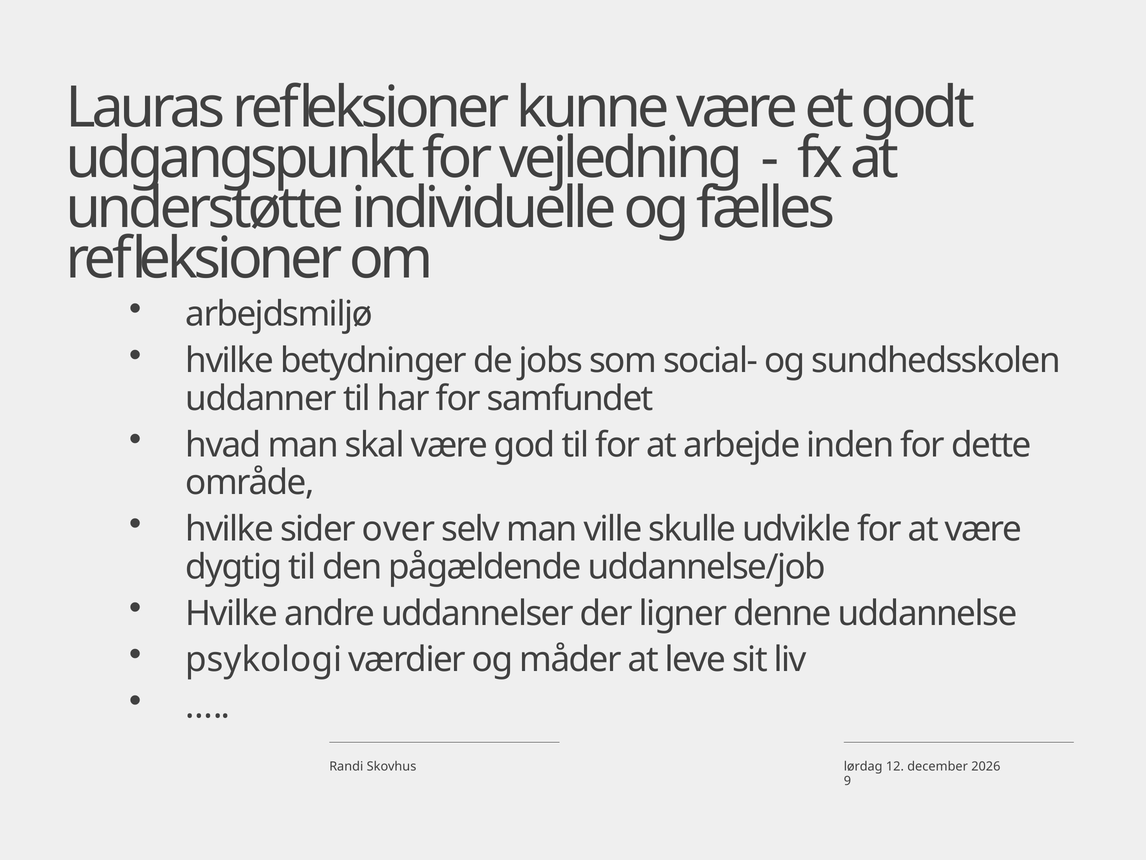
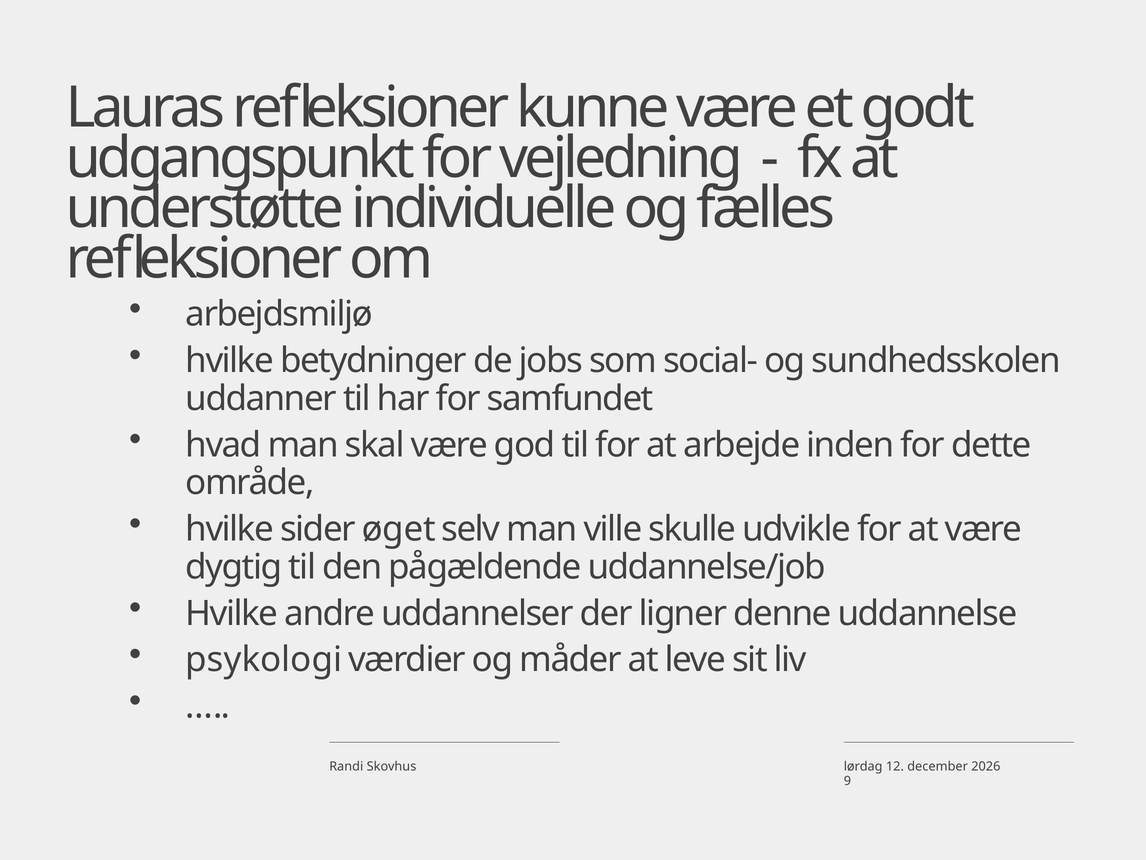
over: over -> øget
